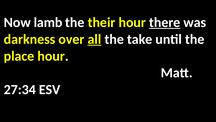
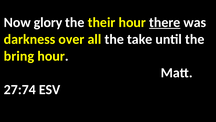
lamb: lamb -> glory
all underline: present -> none
place: place -> bring
27:34: 27:34 -> 27:74
